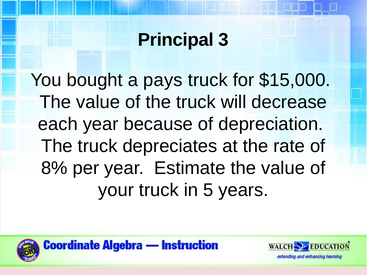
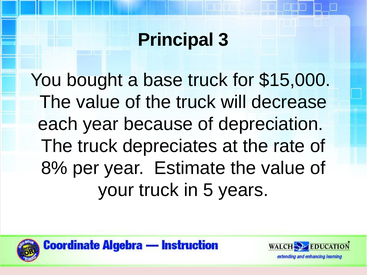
pays: pays -> base
